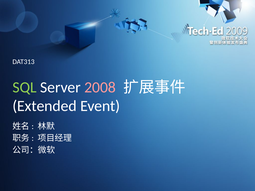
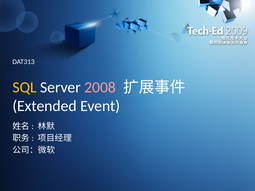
SQL colour: light green -> yellow
